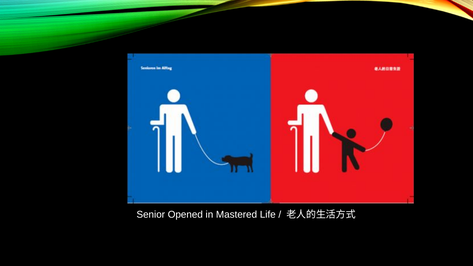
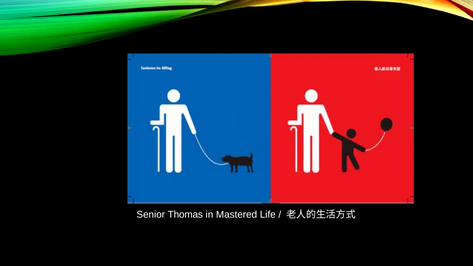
Opened: Opened -> Thomas
